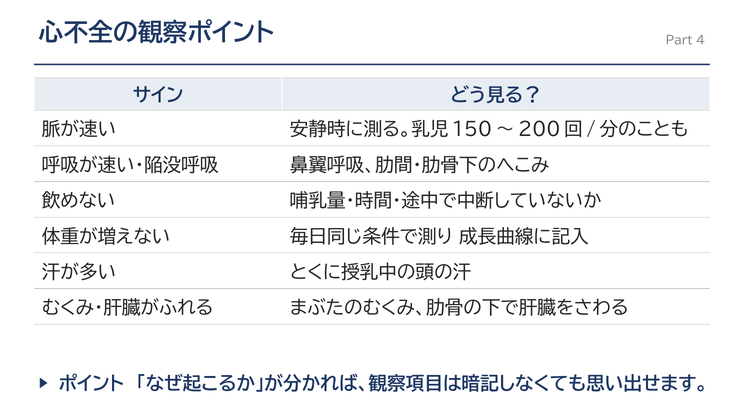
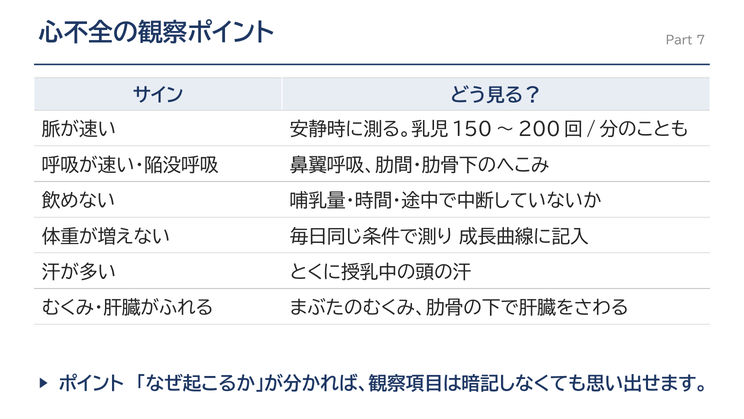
4: 4 -> 7
